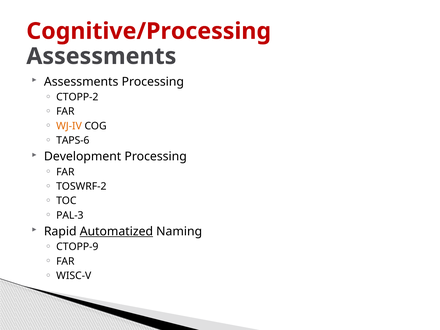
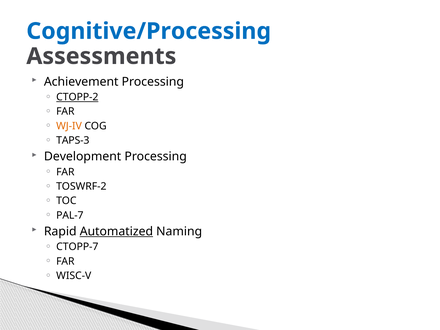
Cognitive/Processing colour: red -> blue
Assessments at (81, 82): Assessments -> Achievement
CTOPP-2 underline: none -> present
TAPS-6: TAPS-6 -> TAPS-3
PAL-3: PAL-3 -> PAL-7
CTOPP-9: CTOPP-9 -> CTOPP-7
